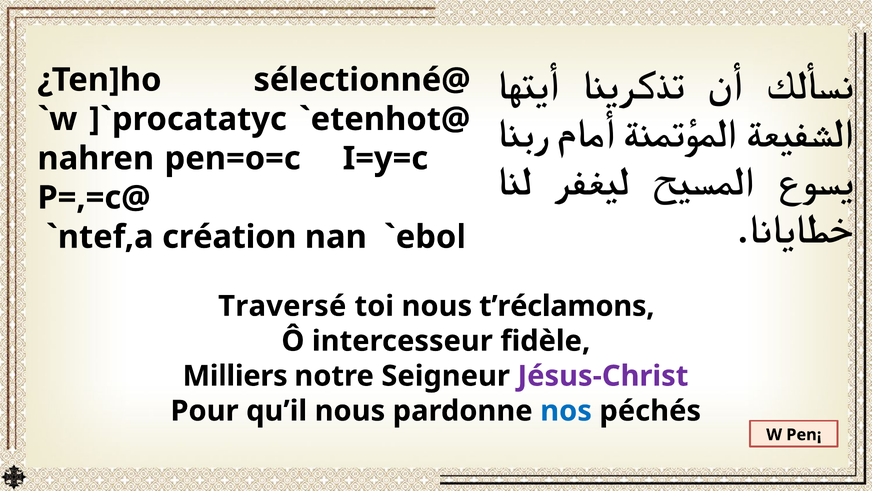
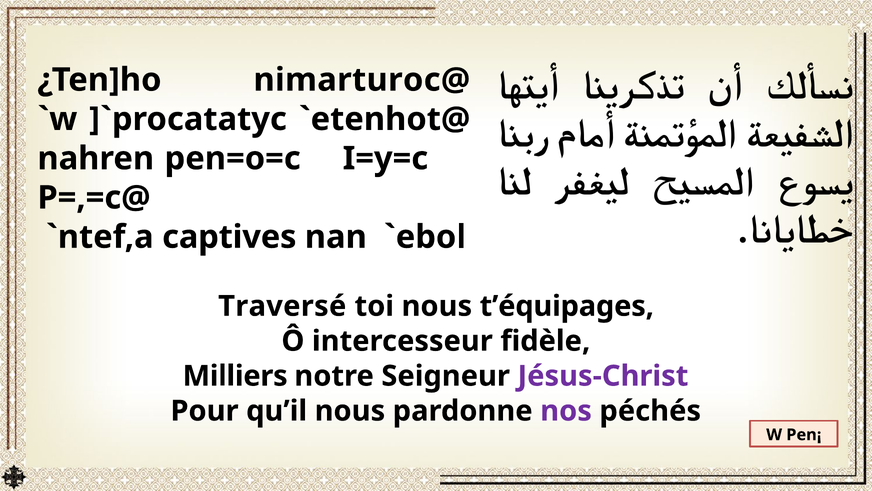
sélectionné@: sélectionné@ -> nimarturoc@
création: création -> captives
t’réclamons: t’réclamons -> t’équipages
nos colour: blue -> purple
